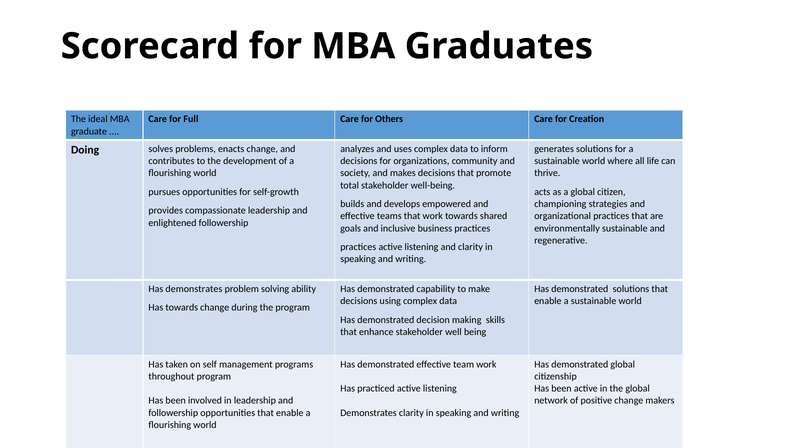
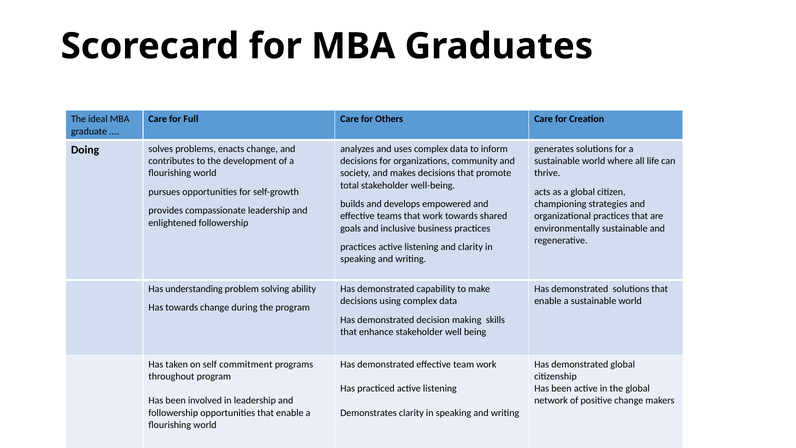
Has demonstrates: demonstrates -> understanding
management: management -> commitment
